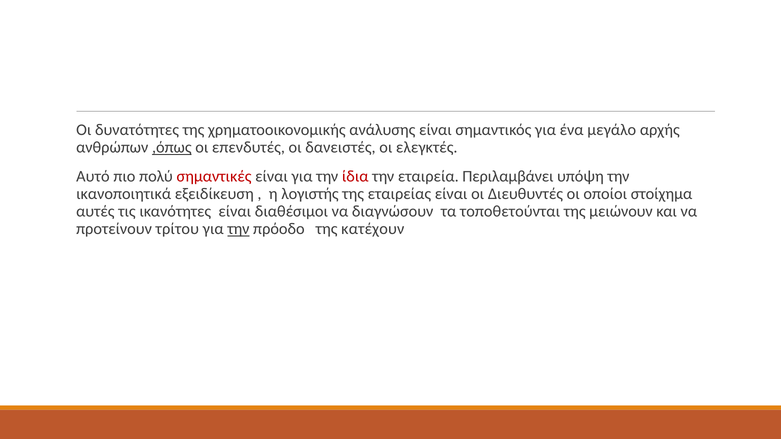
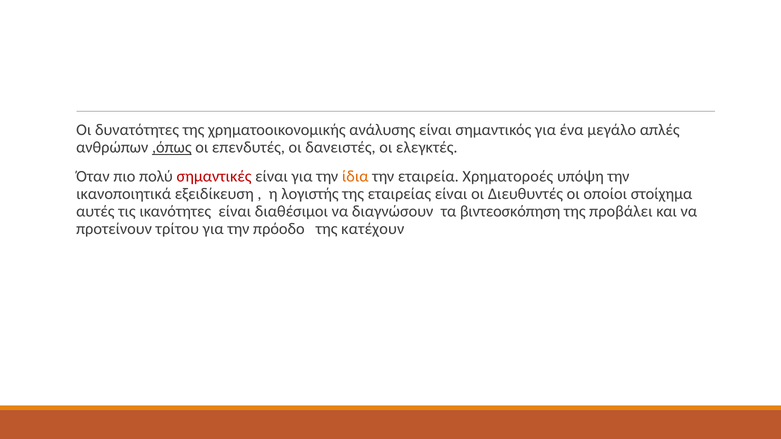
αρχής: αρχής -> απλές
Αυτό: Αυτό -> Όταν
ίδια colour: red -> orange
Περιλαμβάνει: Περιλαμβάνει -> Χρηματοροές
τοποθετούνται: τοποθετούνται -> βιντεοσκόπηση
μειώνουν: μειώνουν -> προβάλει
την at (238, 229) underline: present -> none
